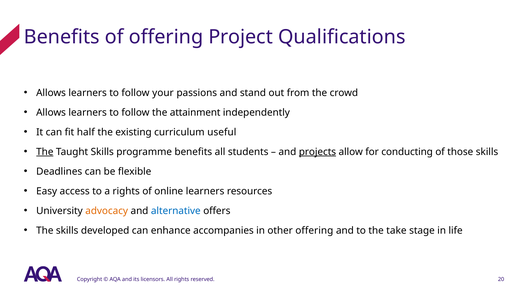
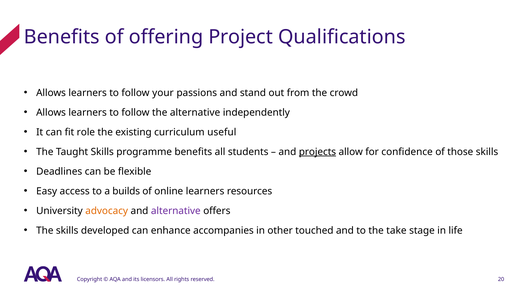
the attainment: attainment -> alternative
half: half -> role
The at (45, 152) underline: present -> none
conducting: conducting -> confidence
a rights: rights -> builds
alternative at (176, 211) colour: blue -> purple
other offering: offering -> touched
